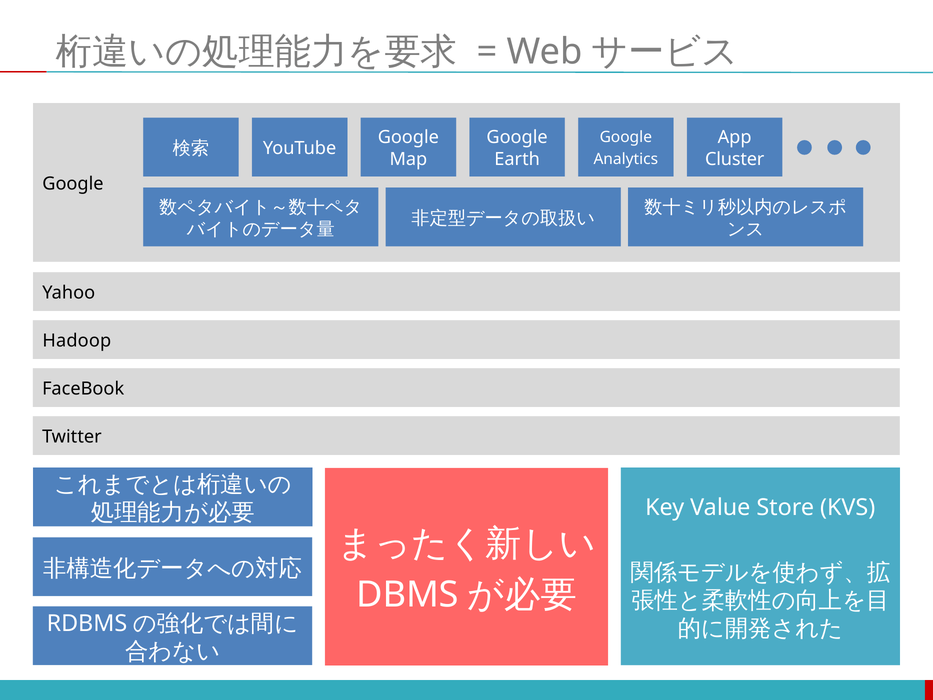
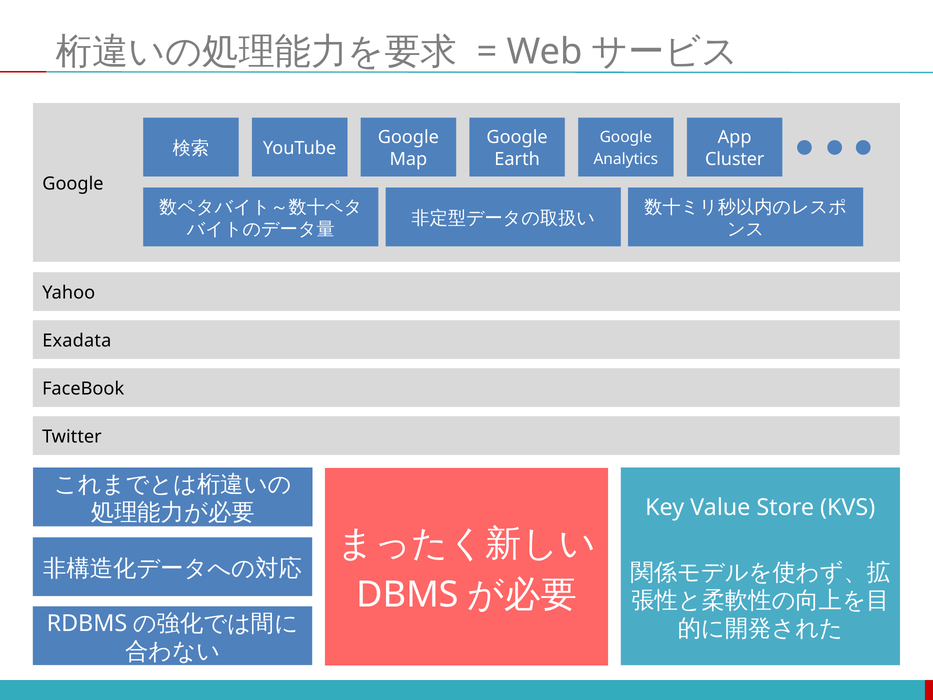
Hadoop: Hadoop -> Exadata
